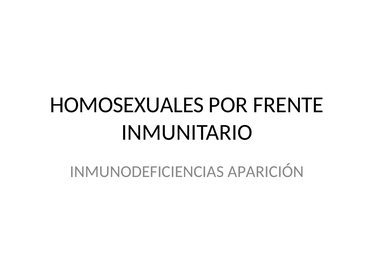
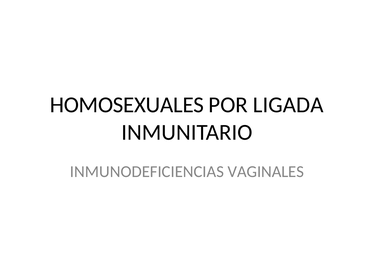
FRENTE: FRENTE -> LIGADA
APARICIÓN: APARICIÓN -> VAGINALES
